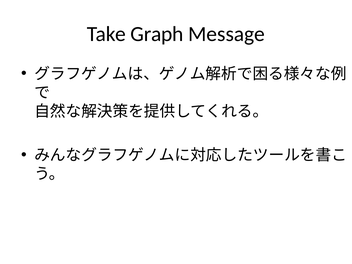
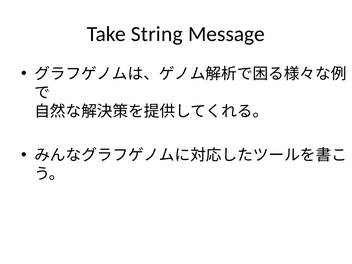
Graph: Graph -> String
